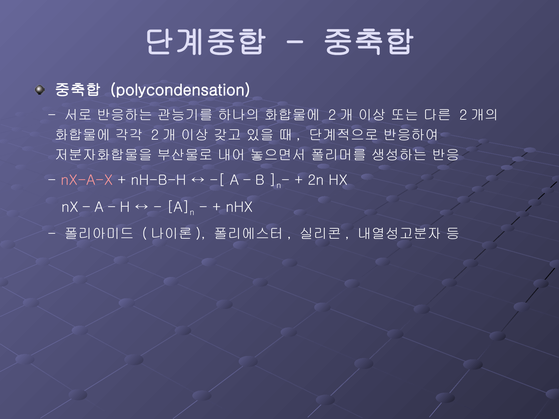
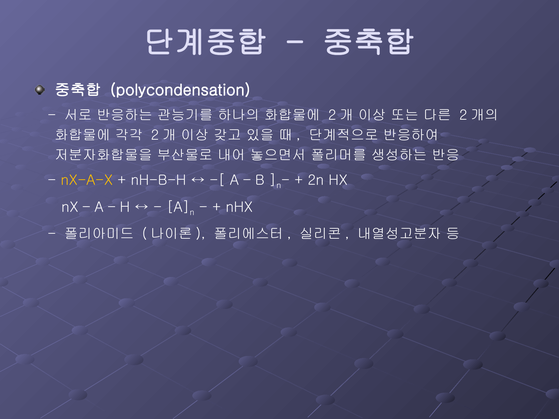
nX-A-X colour: pink -> yellow
